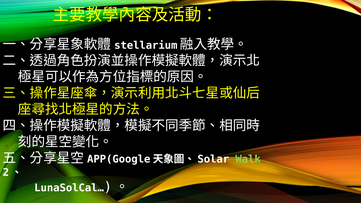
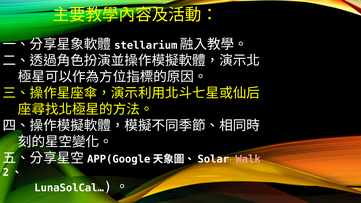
Walk colour: light green -> pink
